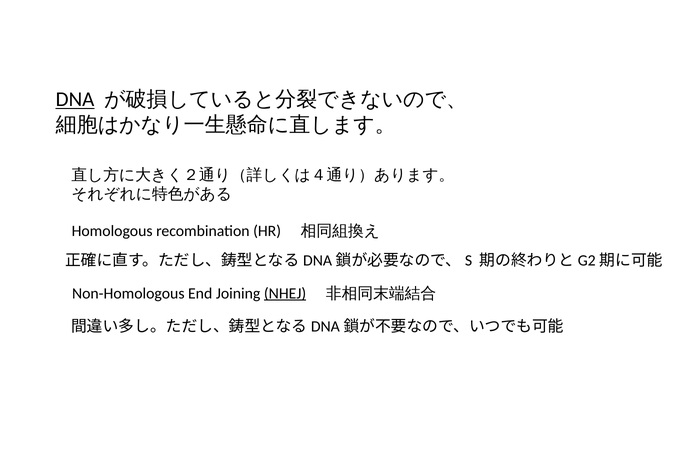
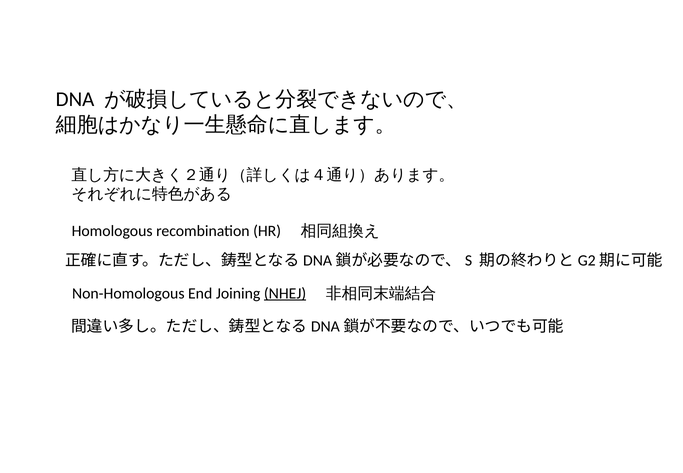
DNA underline: present -> none
